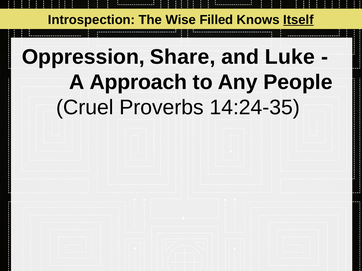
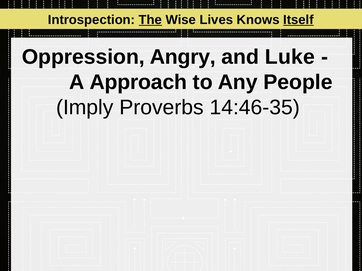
The underline: none -> present
Filled: Filled -> Lives
Share: Share -> Angry
Cruel: Cruel -> Imply
14:24-35: 14:24-35 -> 14:46-35
